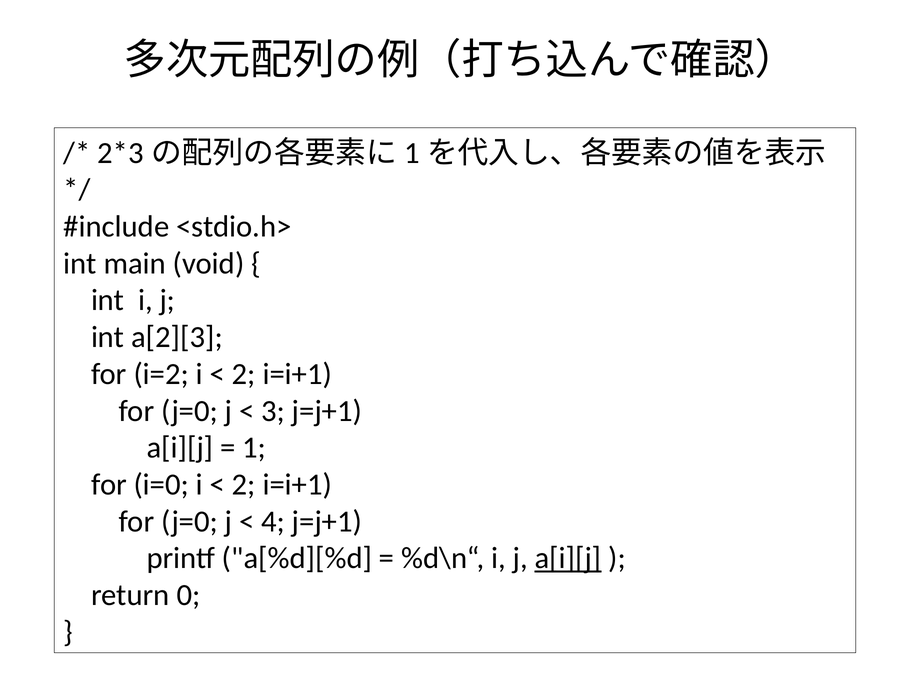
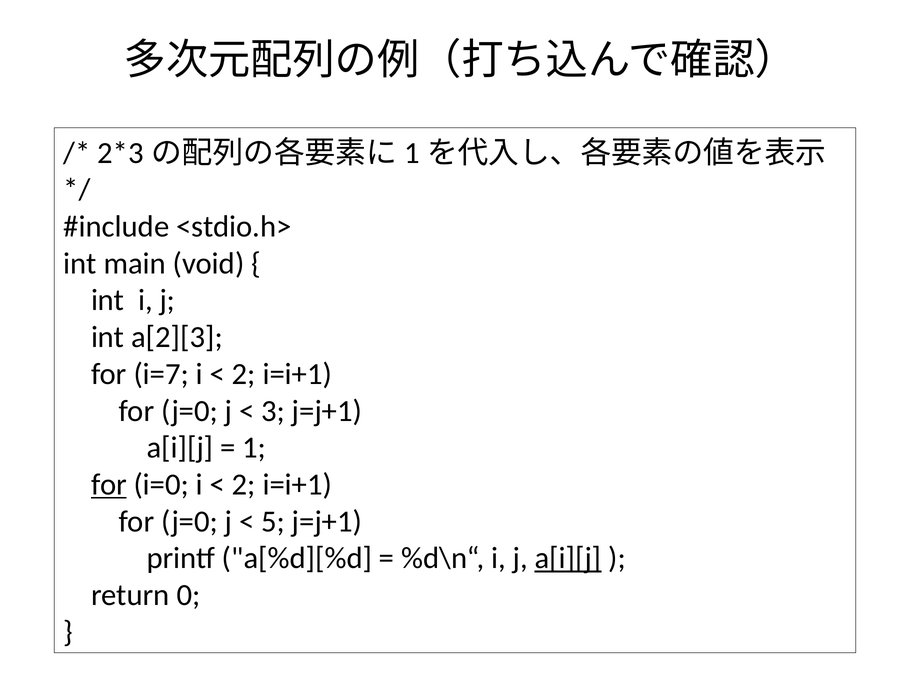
i=2: i=2 -> i=7
for at (109, 484) underline: none -> present
4: 4 -> 5
